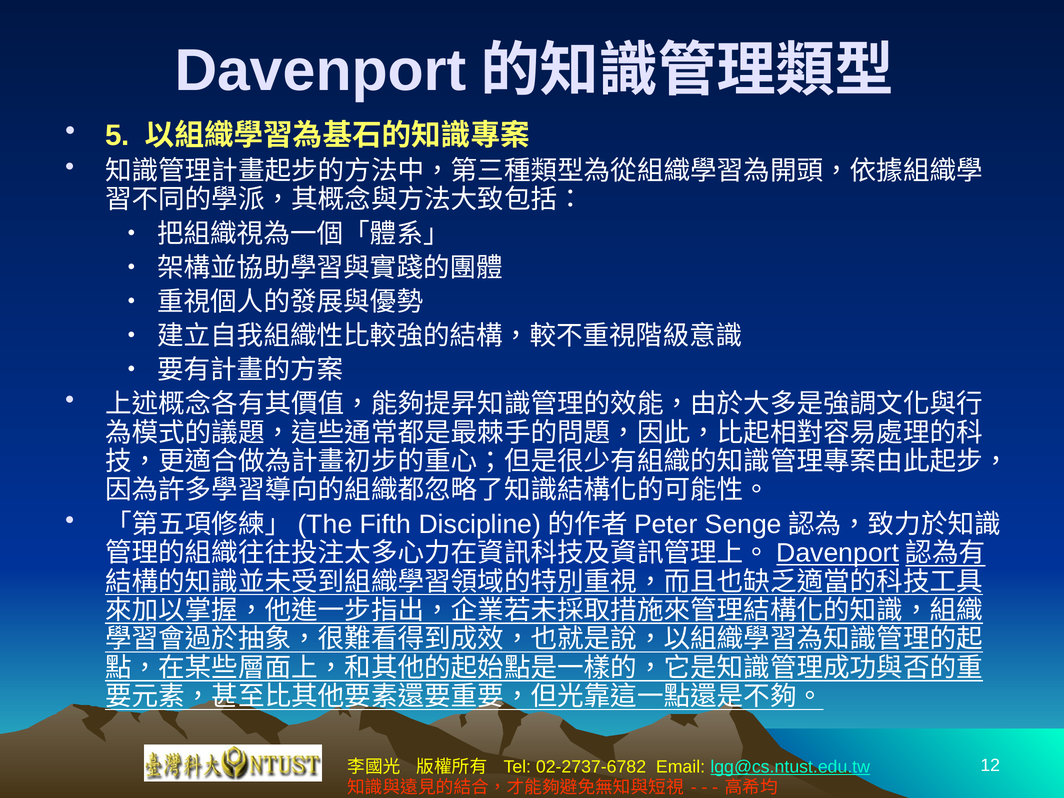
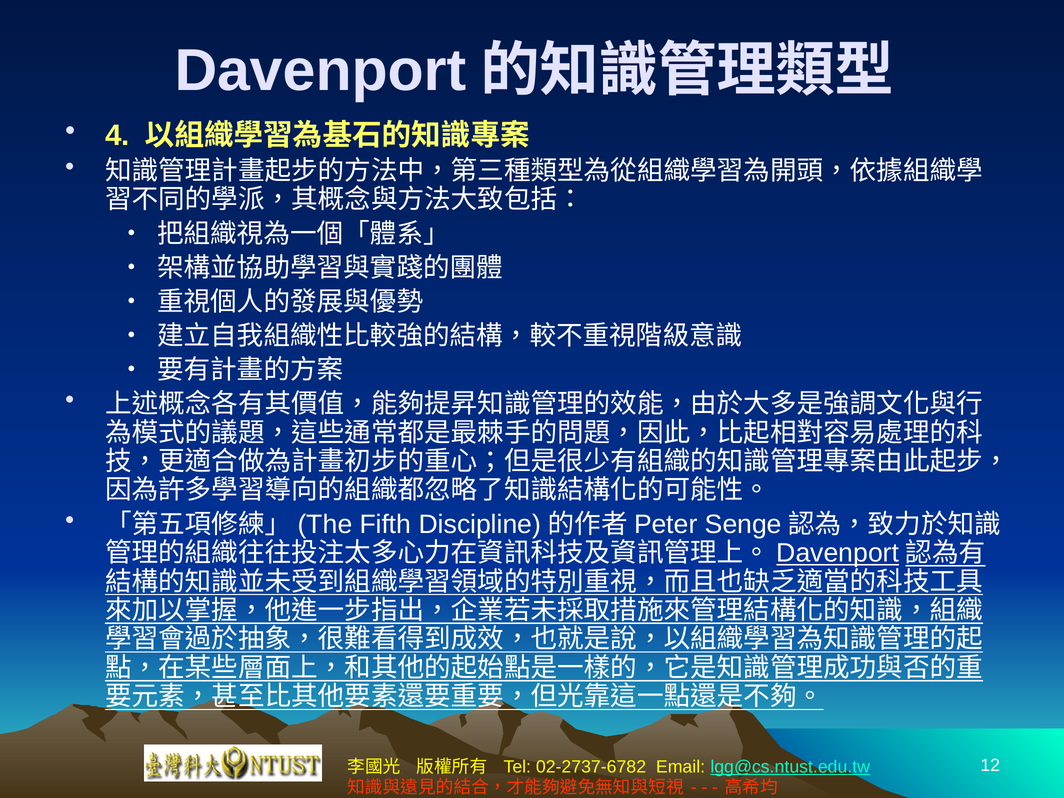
5: 5 -> 4
